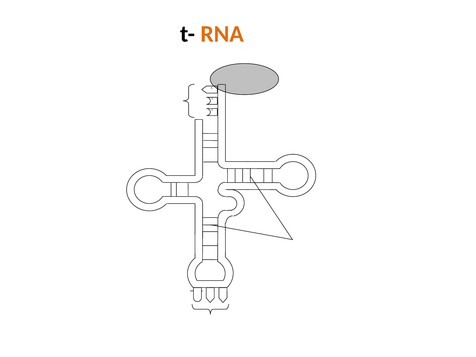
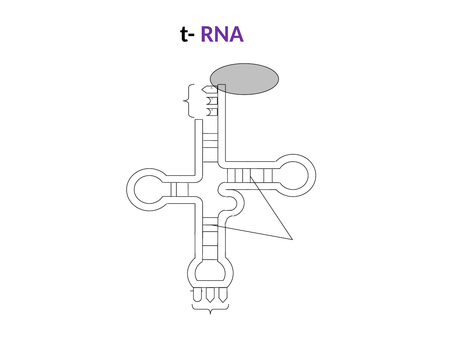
RNA colour: orange -> purple
